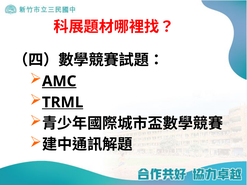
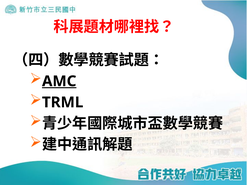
TRML underline: present -> none
